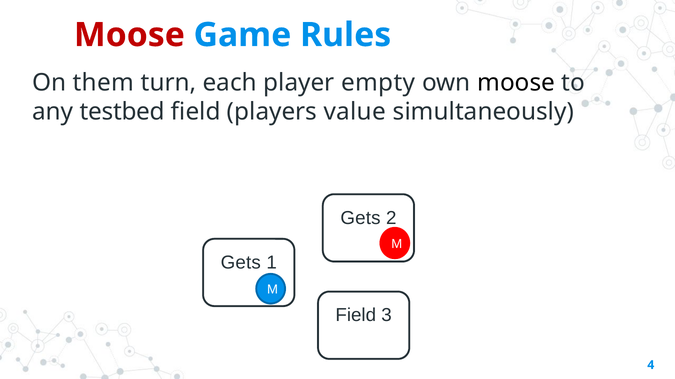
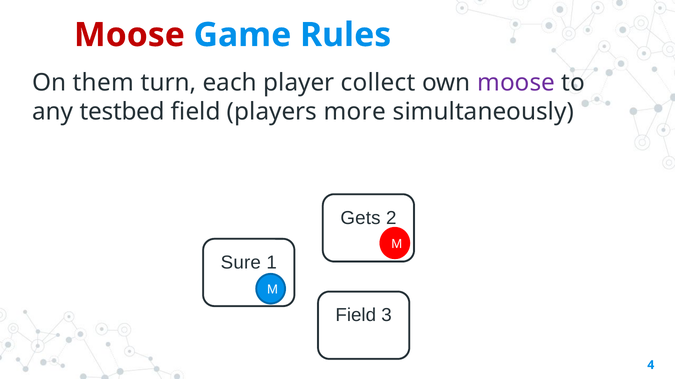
empty: empty -> collect
moose at (516, 83) colour: black -> purple
value: value -> more
Gets at (241, 263): Gets -> Sure
